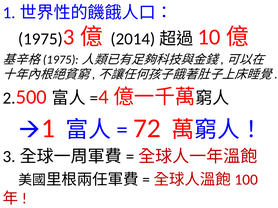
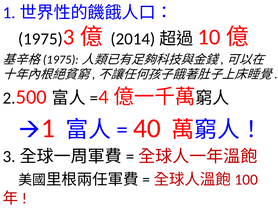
72: 72 -> 40
